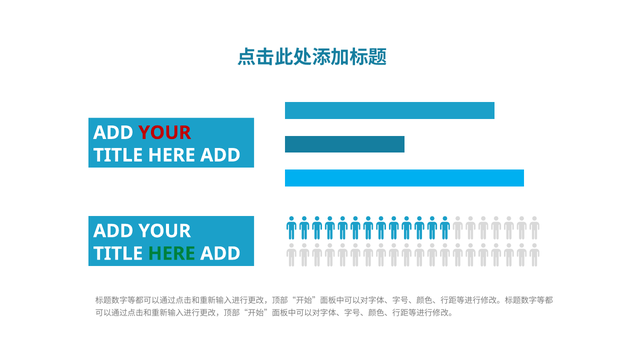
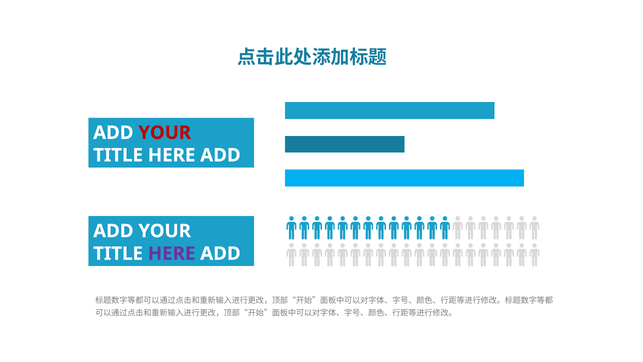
HERE at (172, 253) colour: green -> purple
